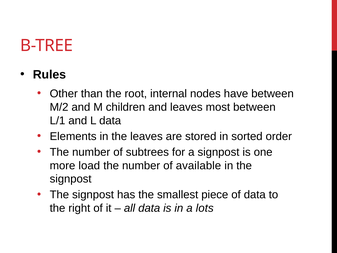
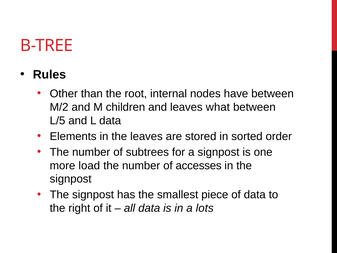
most: most -> what
L/1: L/1 -> L/5
available: available -> accesses
